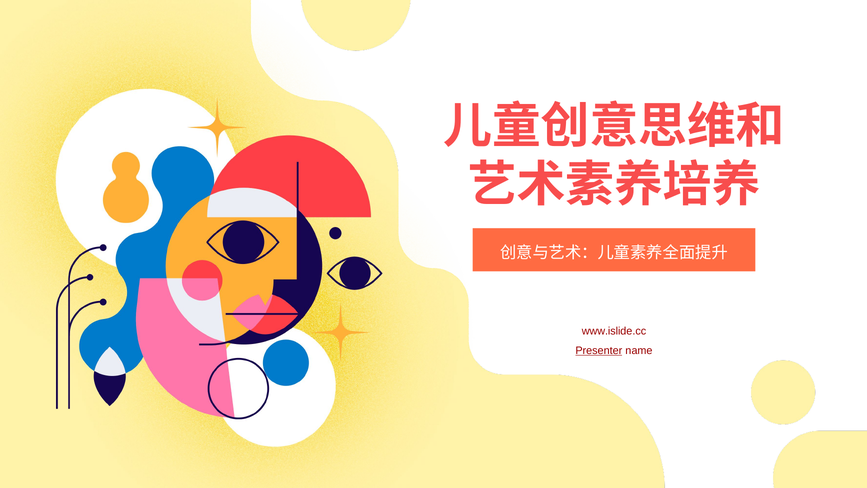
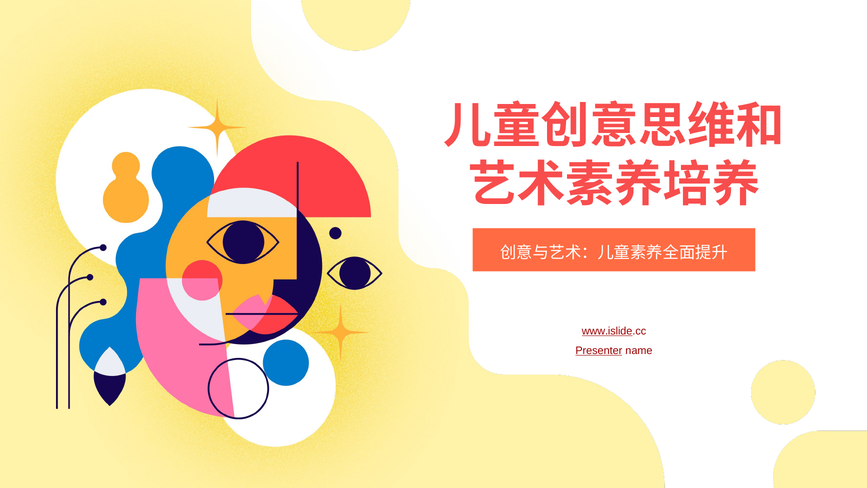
www.islide underline: none -> present
